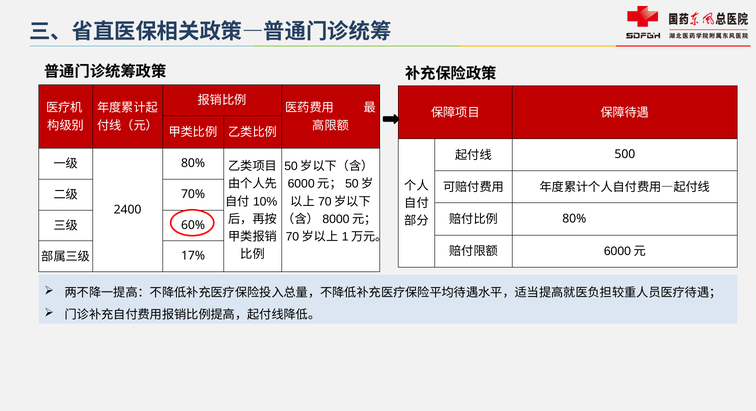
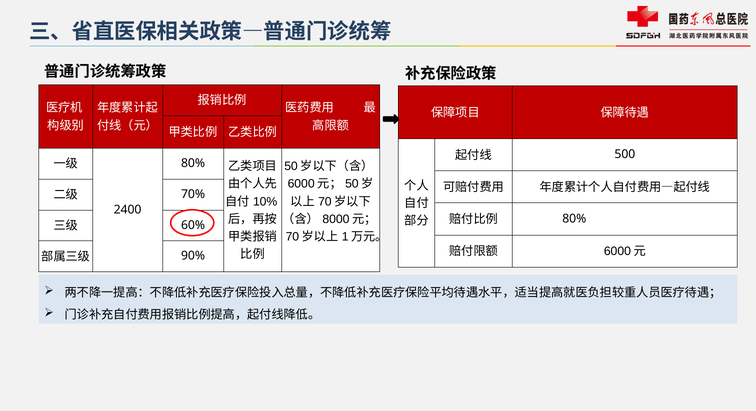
17%: 17% -> 90%
